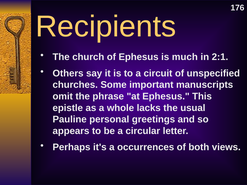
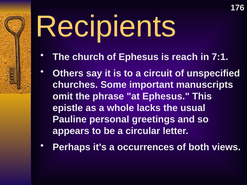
much: much -> reach
2:1: 2:1 -> 7:1
